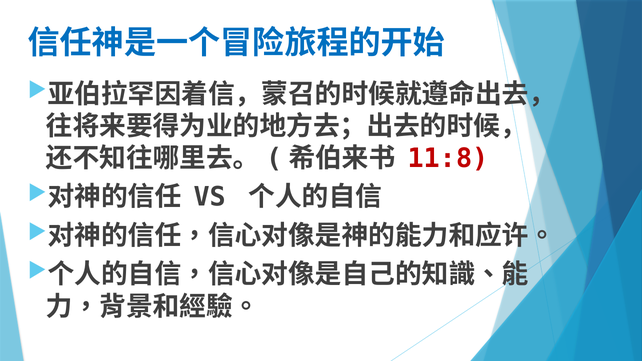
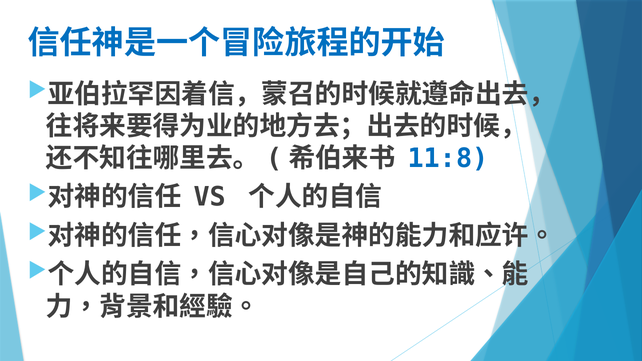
11:8 colour: red -> blue
